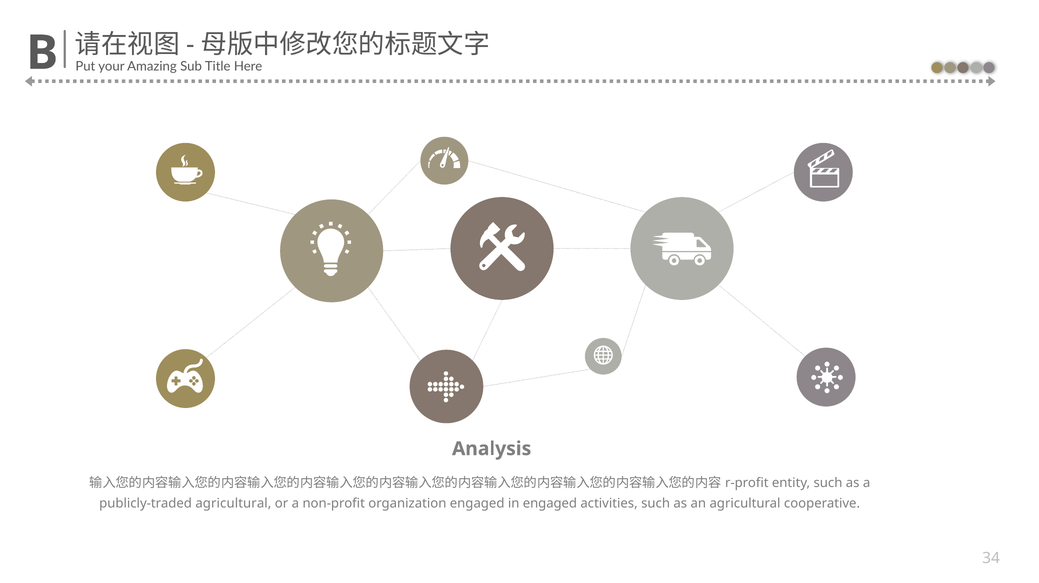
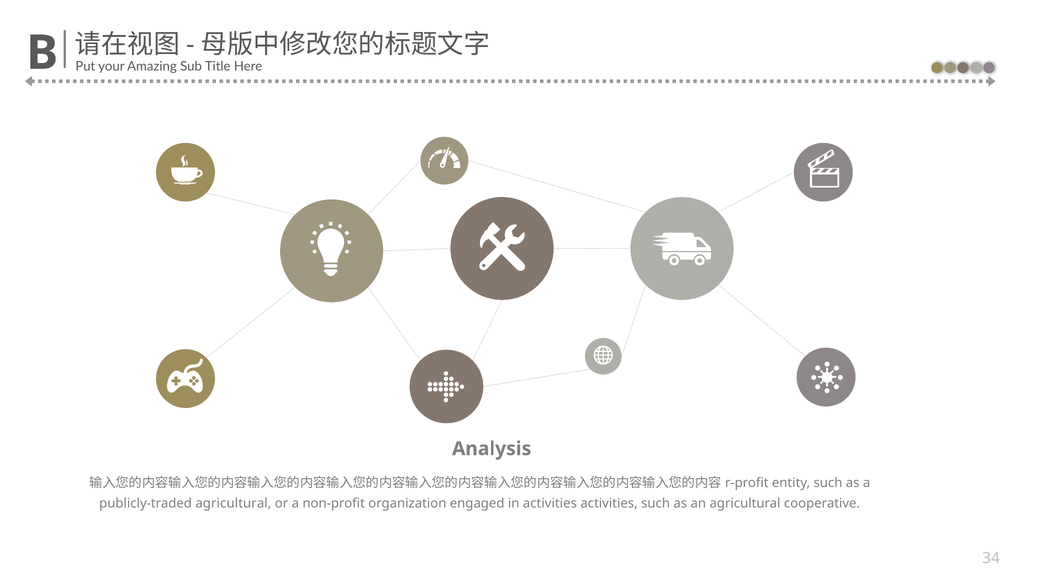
in engaged: engaged -> activities
